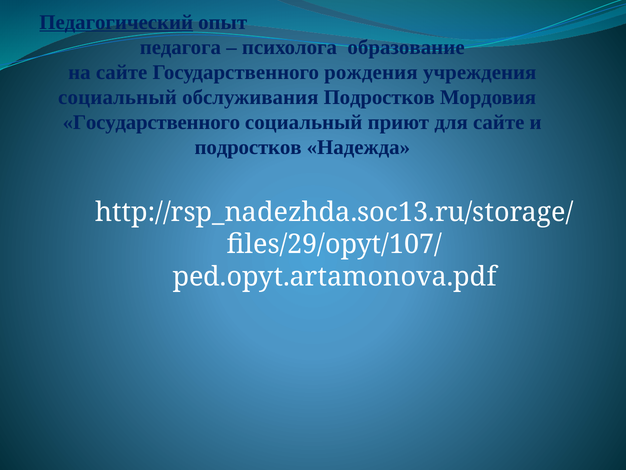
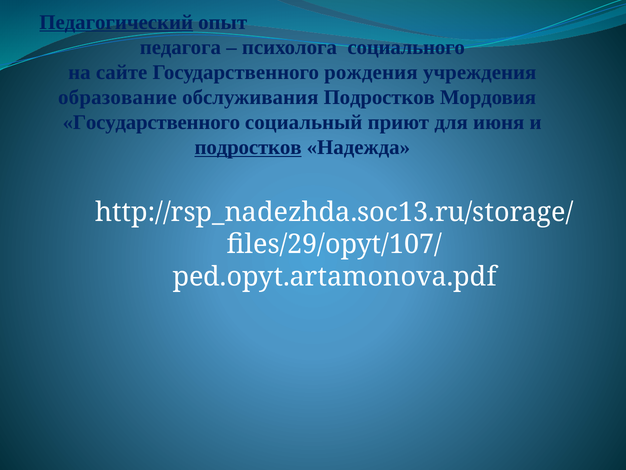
образование: образование -> социального
социальный at (117, 97): социальный -> образование
для сайте: сайте -> июня
подростков at (248, 147) underline: none -> present
